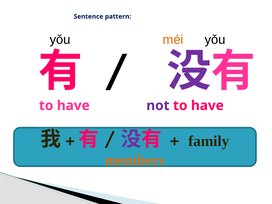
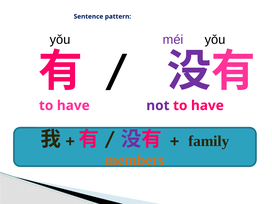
méi colour: orange -> purple
